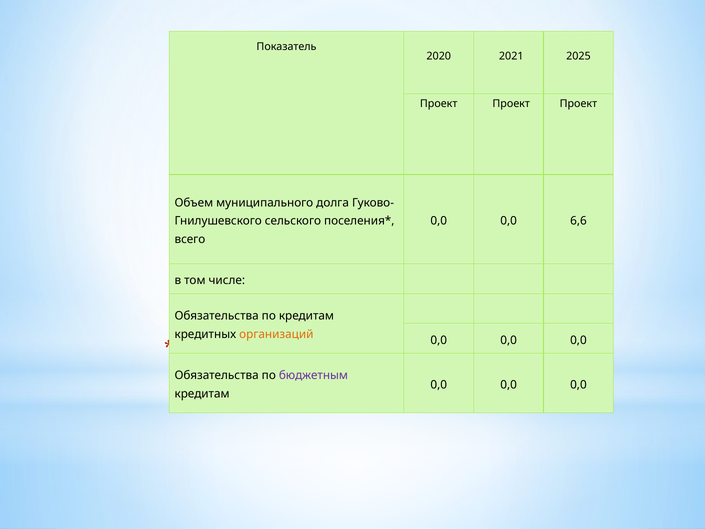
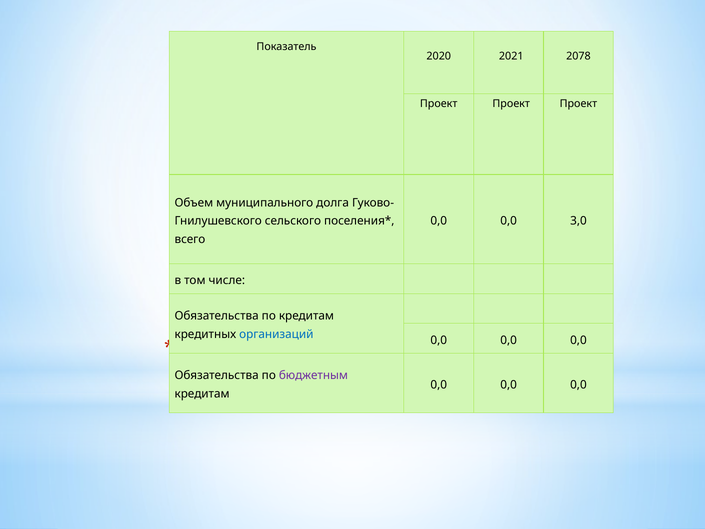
2025: 2025 -> 2078
6,6: 6,6 -> 3,0
организаций colour: orange -> blue
